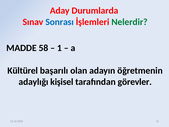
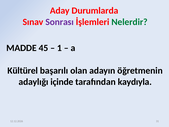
Sonrası colour: blue -> purple
58: 58 -> 45
kişisel: kişisel -> içinde
görevler: görevler -> kaydıyla
